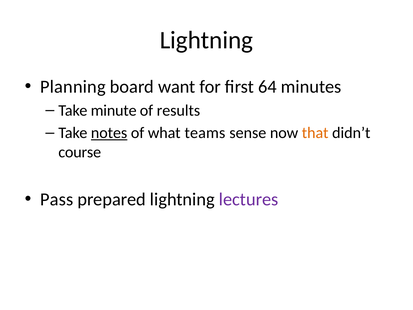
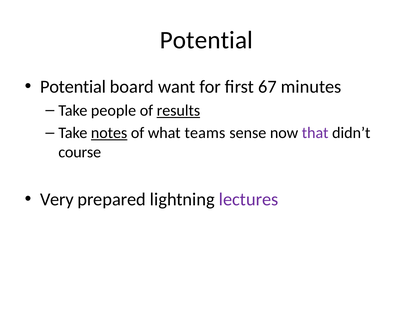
Lightning at (206, 40): Lightning -> Potential
Planning at (73, 87): Planning -> Potential
64: 64 -> 67
minute: minute -> people
results underline: none -> present
that colour: orange -> purple
Pass: Pass -> Very
